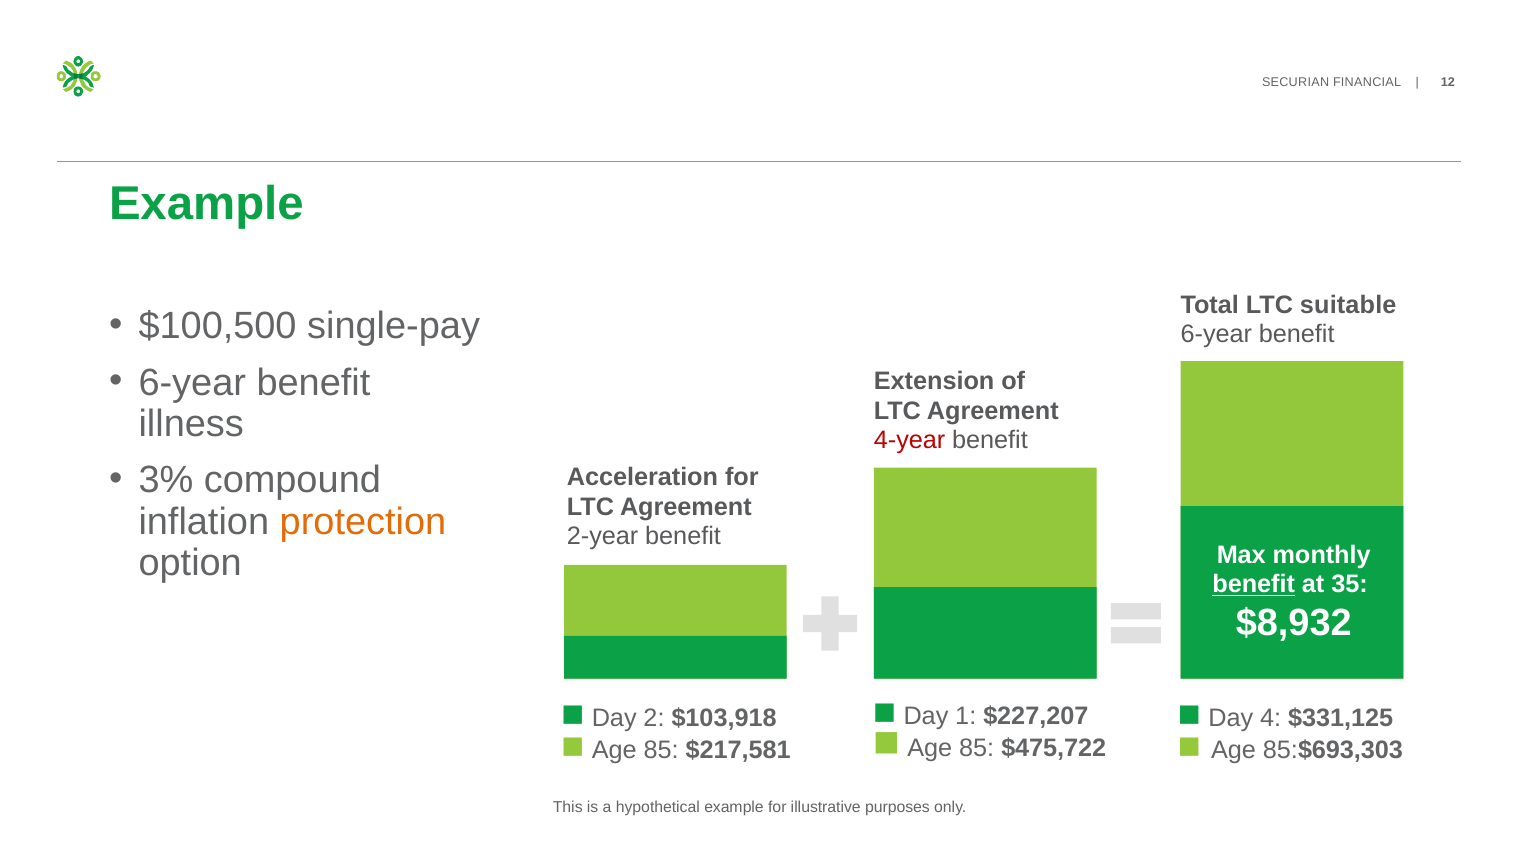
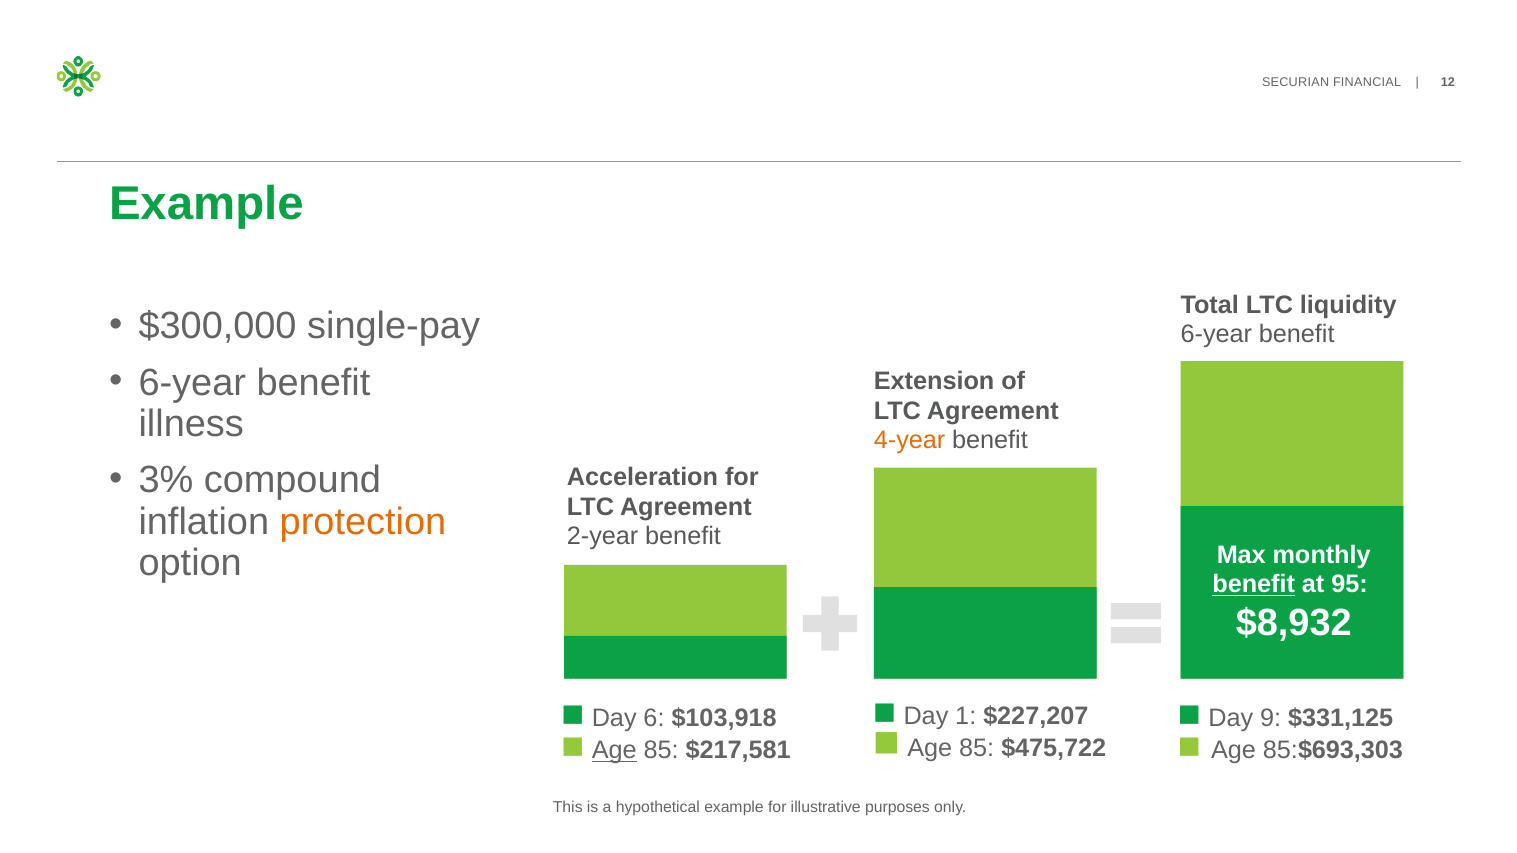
suitable: suitable -> liquidity
$100,500: $100,500 -> $300,000
4-year colour: red -> orange
35: 35 -> 95
2: 2 -> 6
4: 4 -> 9
Age at (614, 751) underline: none -> present
